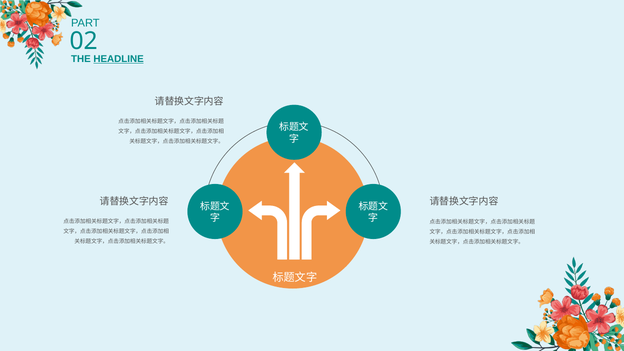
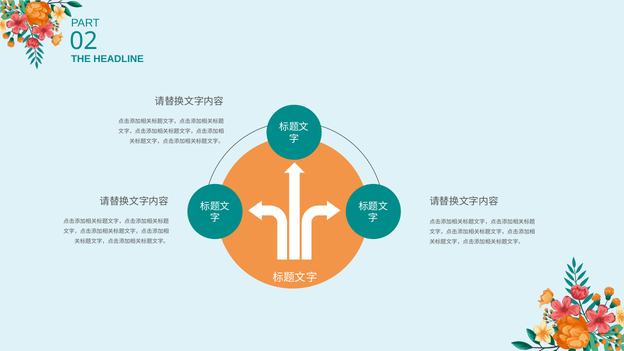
HEADLINE underline: present -> none
